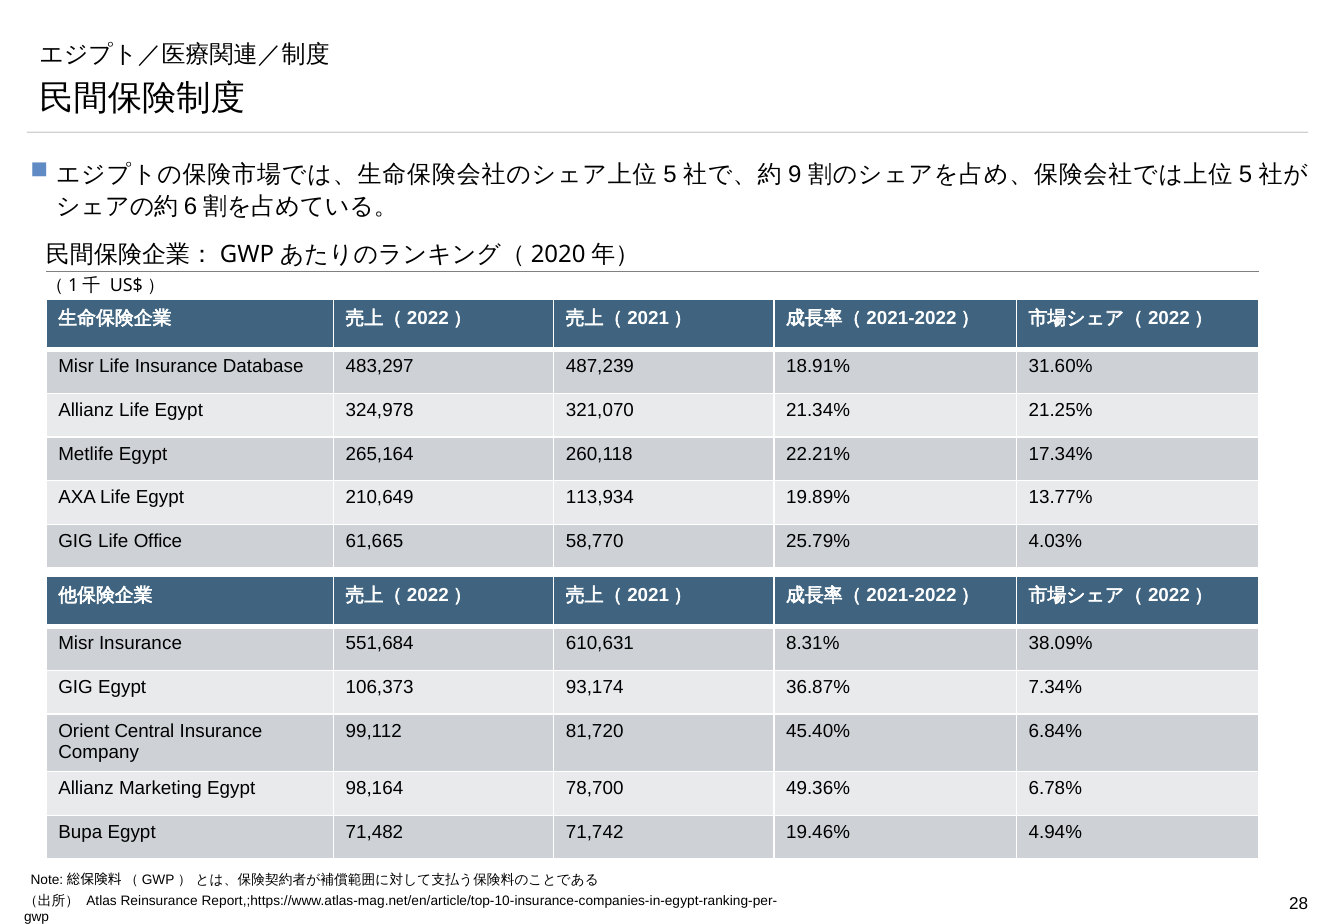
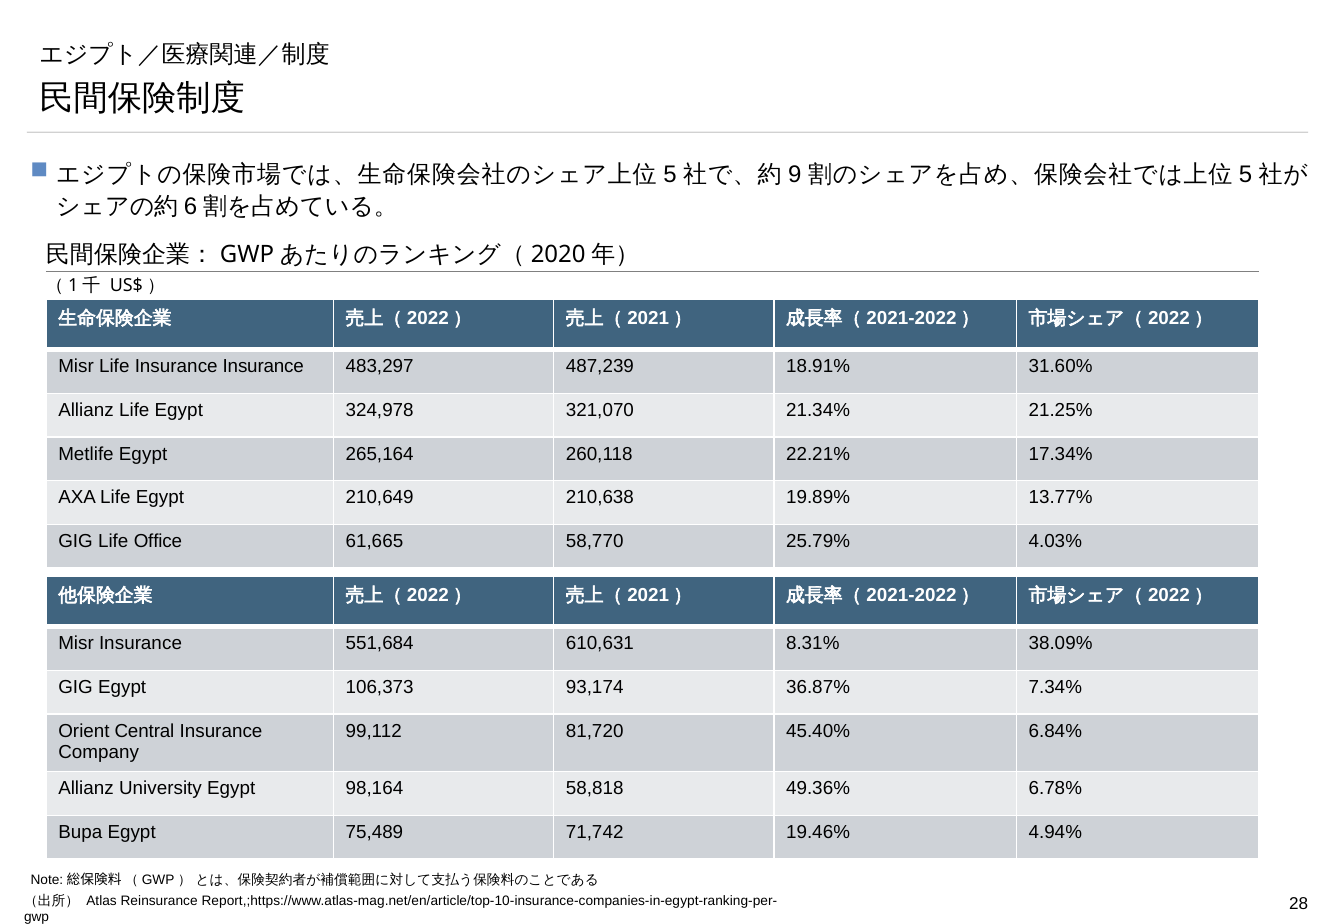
Insurance Database: Database -> Insurance
113,934: 113,934 -> 210,638
Marketing: Marketing -> University
78,700: 78,700 -> 58,818
71,482: 71,482 -> 75,489
